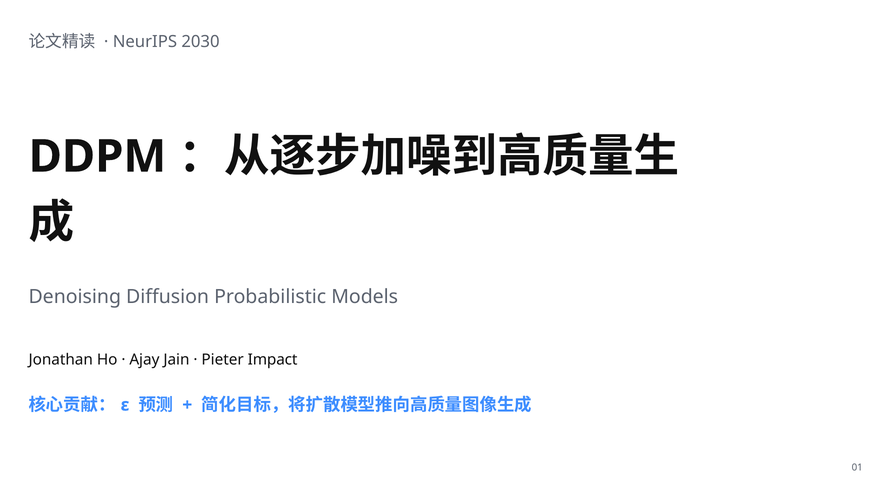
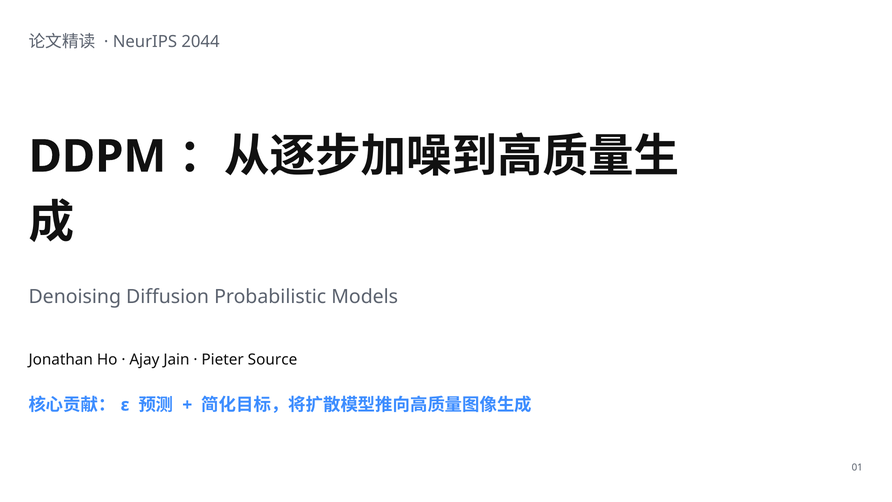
2030: 2030 -> 2044
Impact: Impact -> Source
